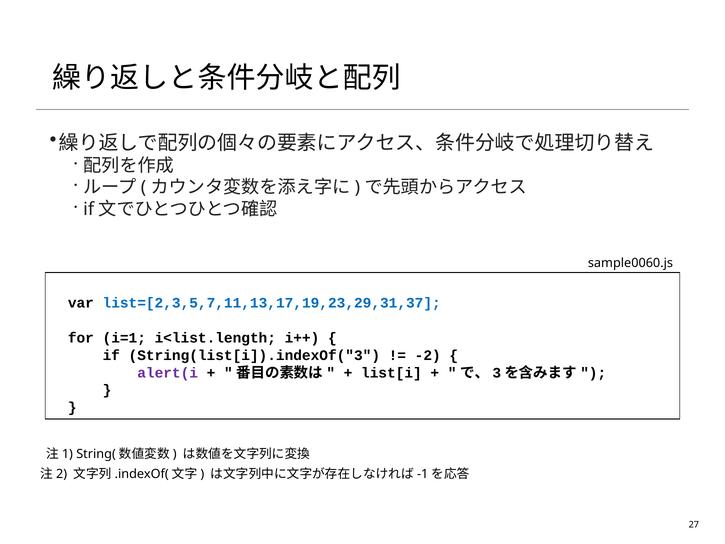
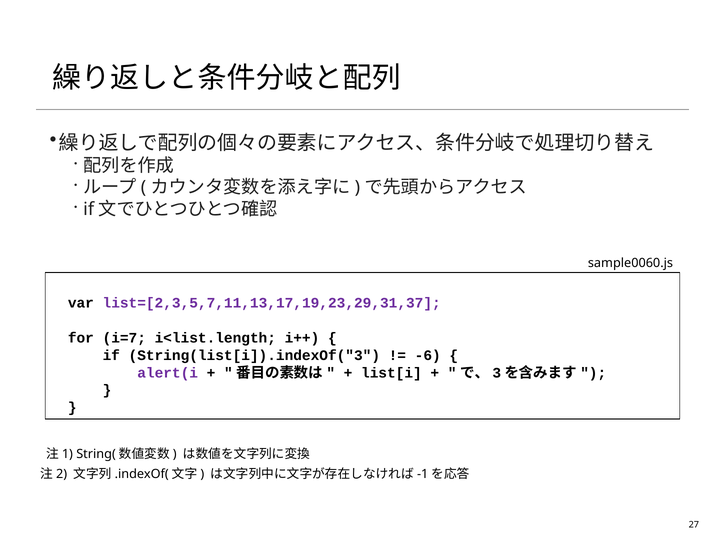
list=[2,3,5,7,11,13,17,19,23,29,31,37 colour: blue -> purple
i=1: i=1 -> i=7
-2: -2 -> -6
